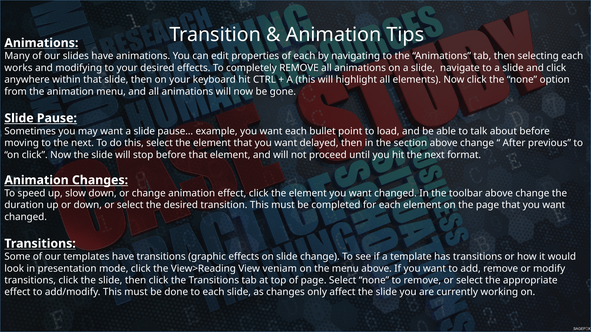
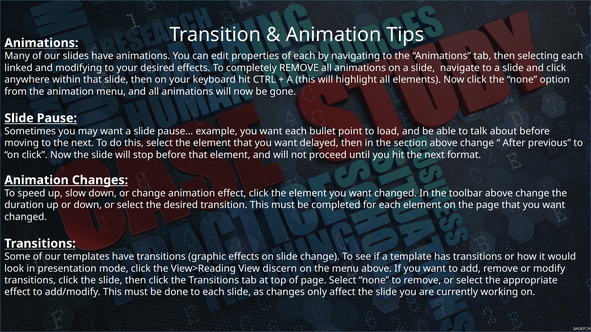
works: works -> linked
veniam: veniam -> discern
